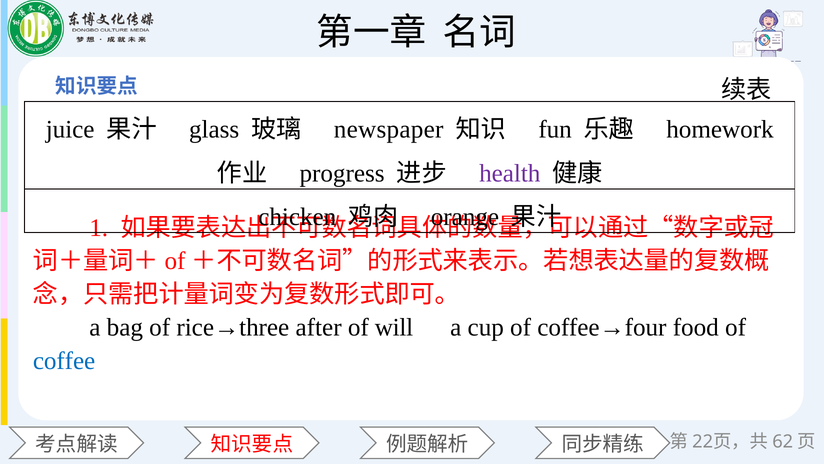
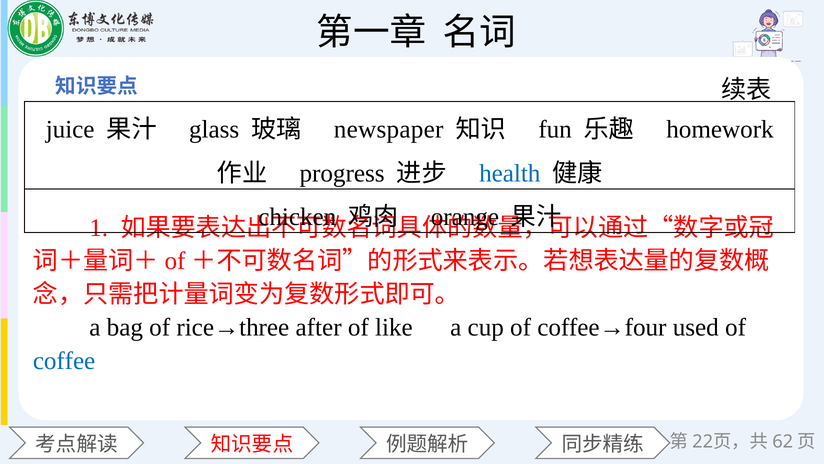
health colour: purple -> blue
will: will -> like
food: food -> used
